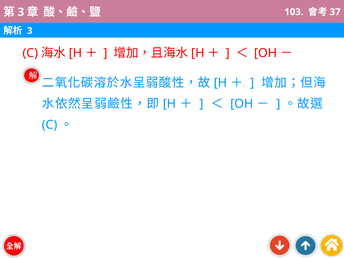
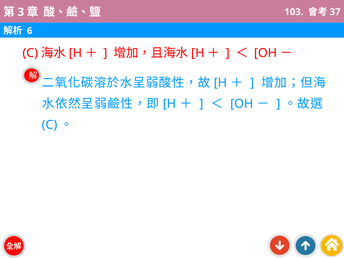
3 at (30, 31): 3 -> 6
